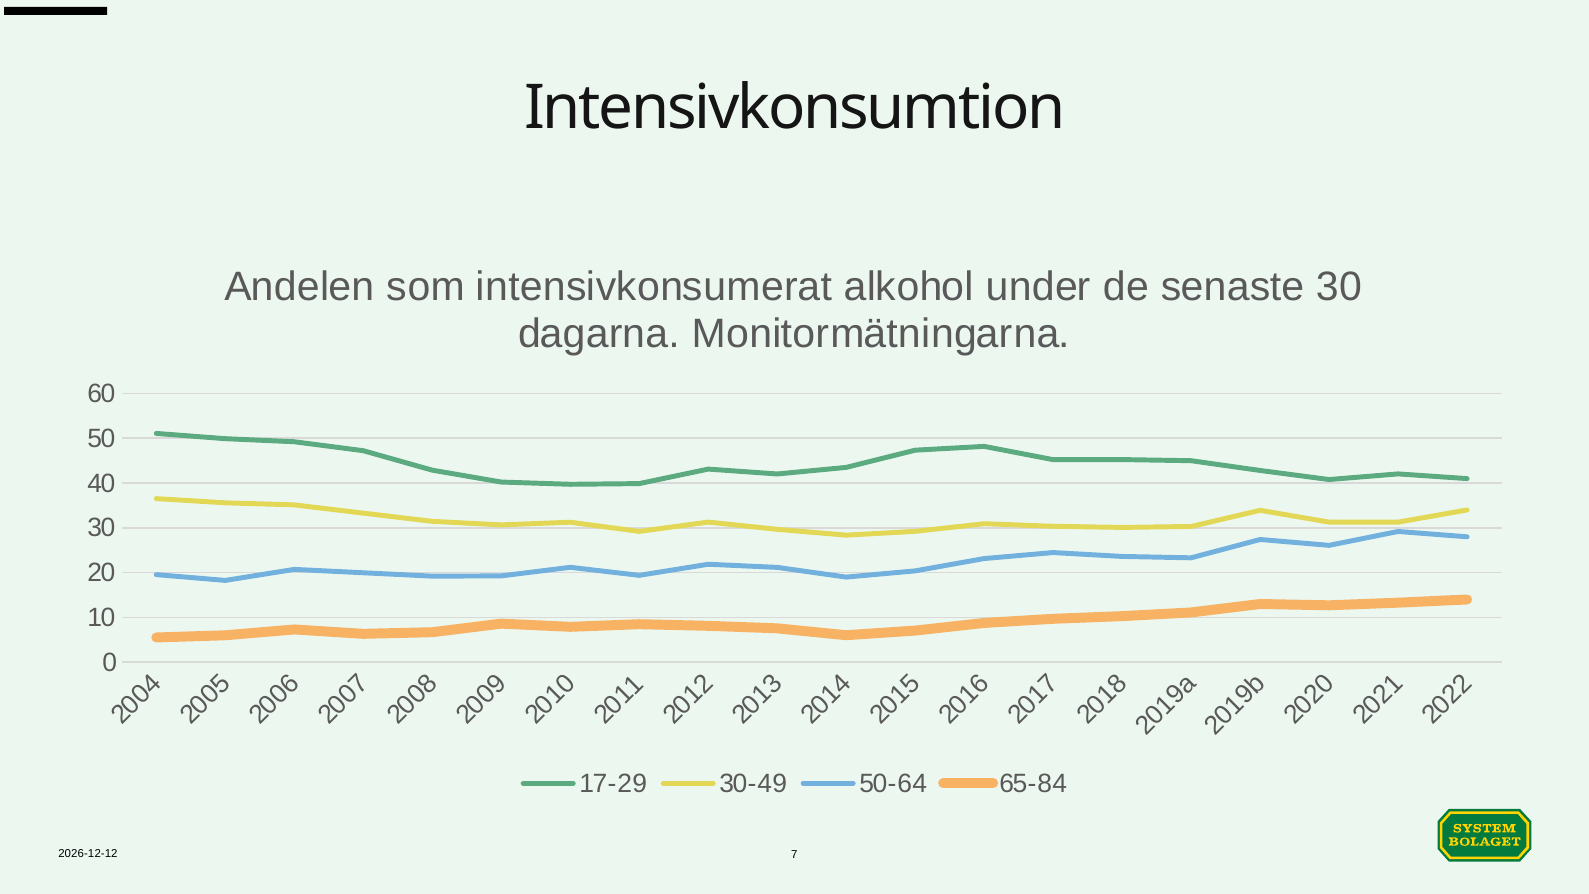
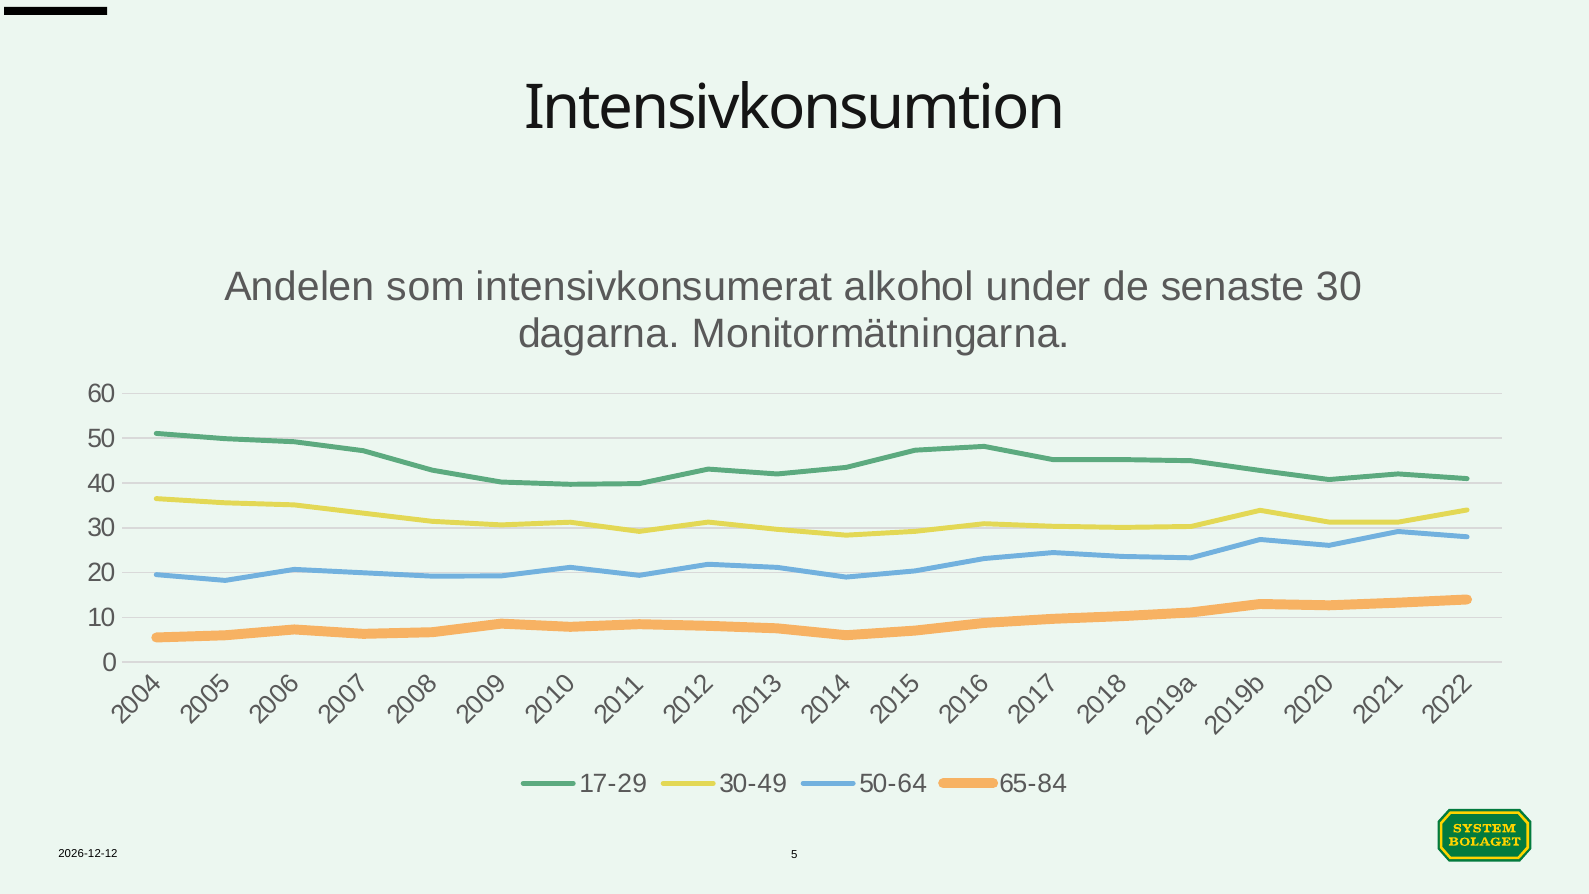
7 at (794, 854): 7 -> 5
